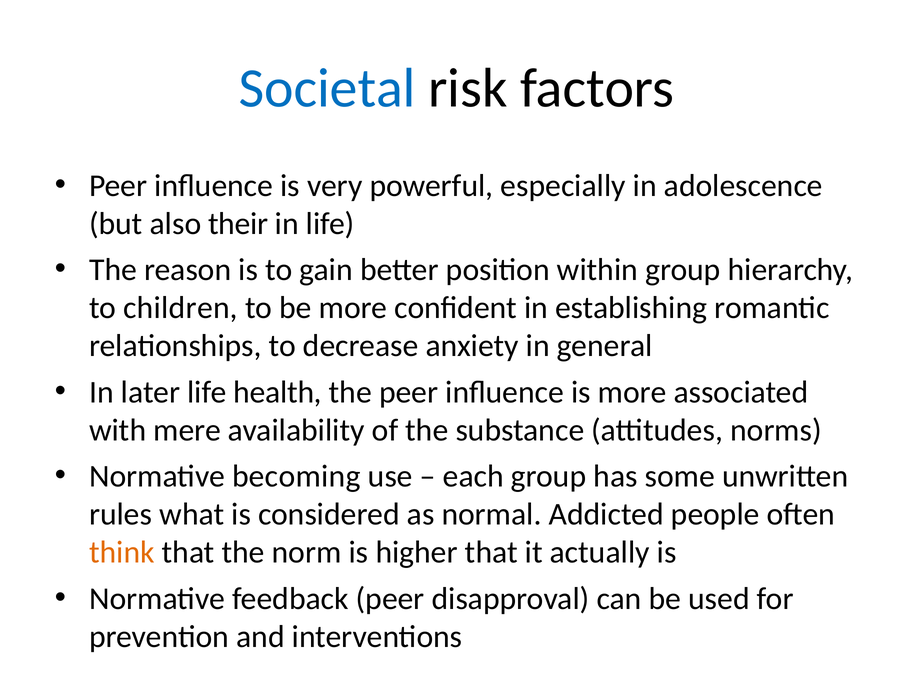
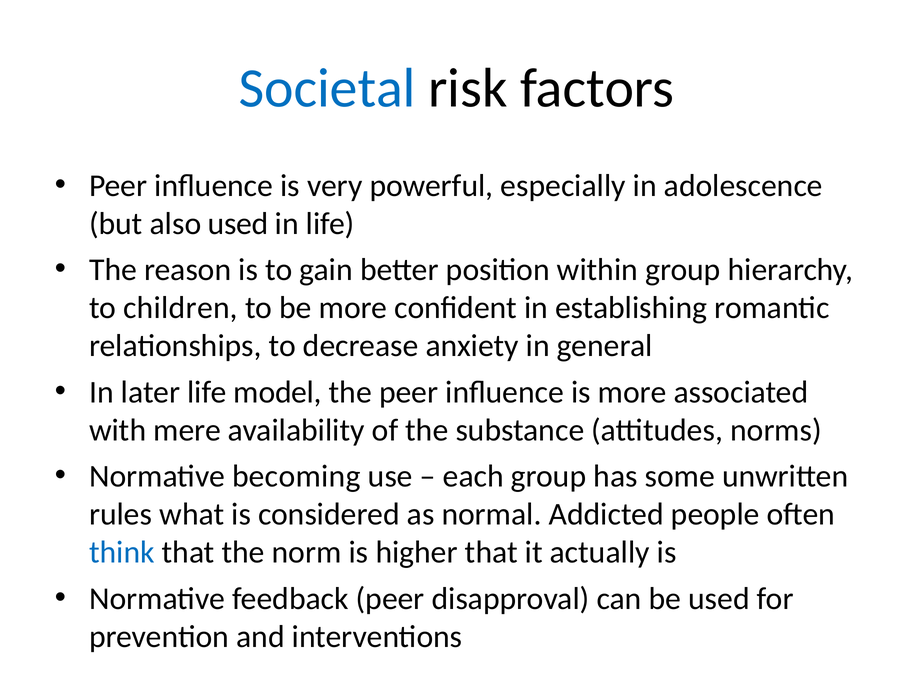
also their: their -> used
health: health -> model
think colour: orange -> blue
